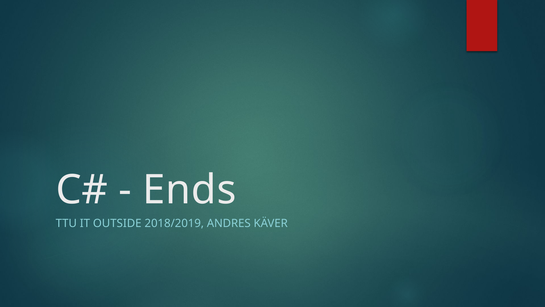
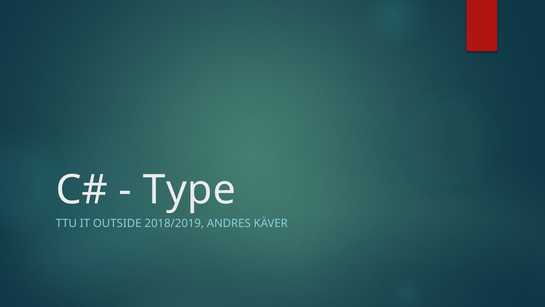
Ends: Ends -> Type
